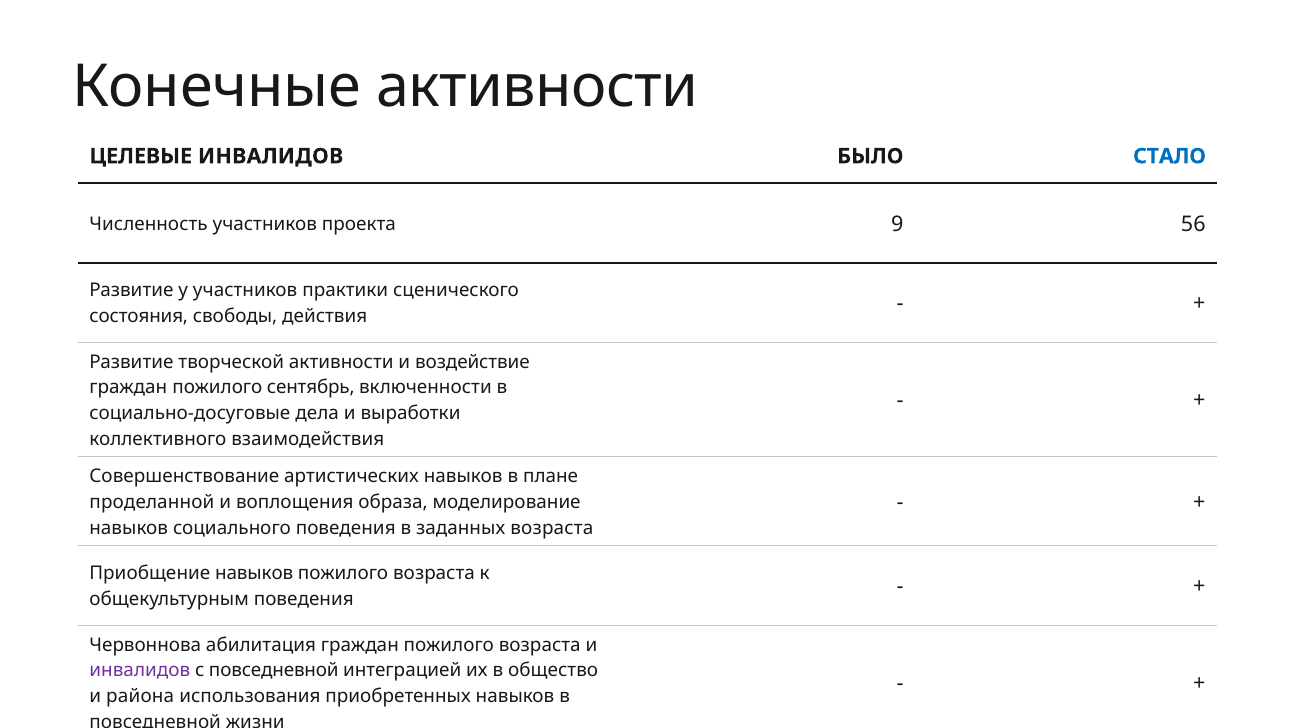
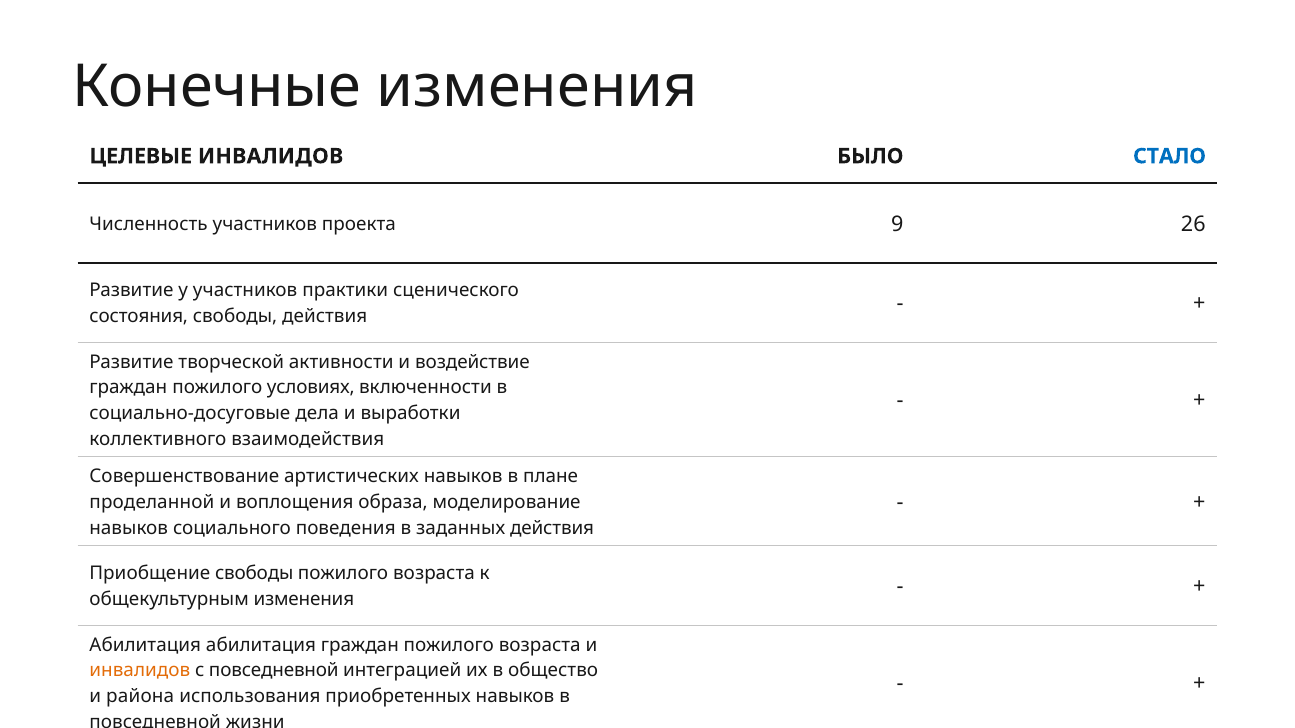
Конечные активности: активности -> изменения
56: 56 -> 26
сентябрь: сентябрь -> условиях
заданных возраста: возраста -> действия
Приобщение навыков: навыков -> свободы
общекультурным поведения: поведения -> изменения
Червоннова at (145, 645): Червоннова -> Абилитация
инвалидов at (140, 671) colour: purple -> orange
